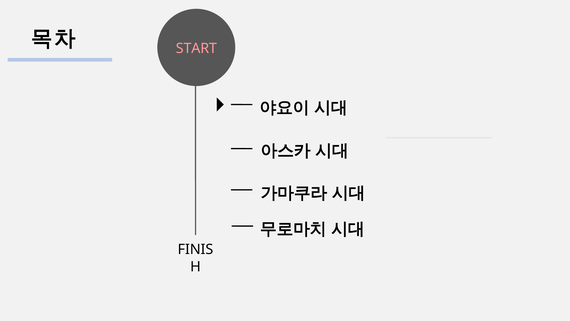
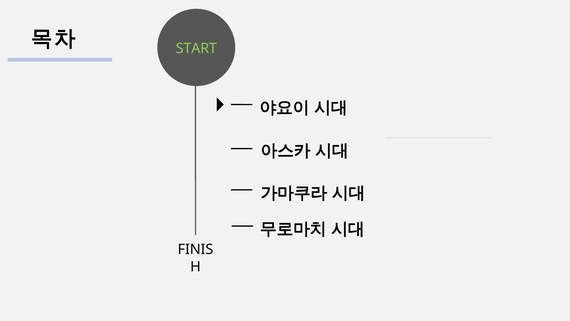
START colour: pink -> light green
